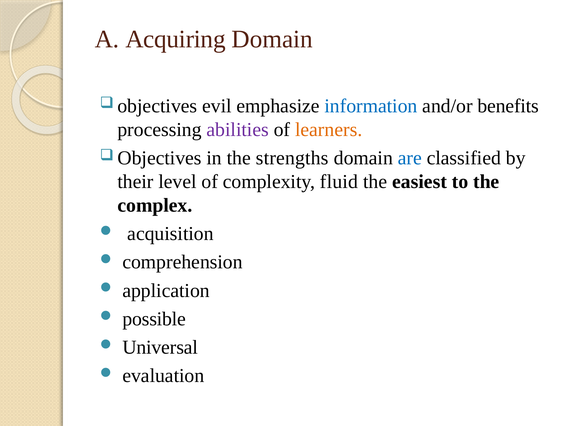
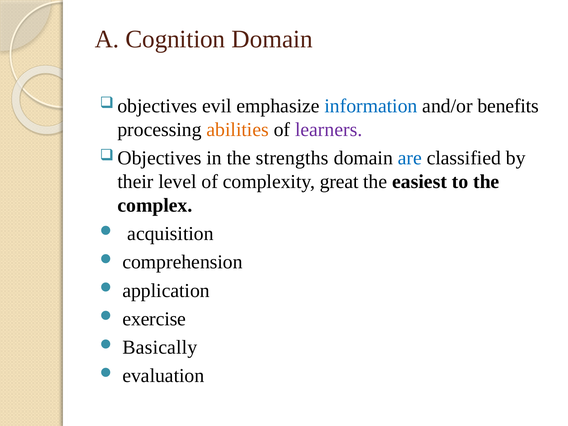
Acquiring: Acquiring -> Cognition
abilities colour: purple -> orange
learners colour: orange -> purple
fluid: fluid -> great
possible: possible -> exercise
Universal: Universal -> Basically
